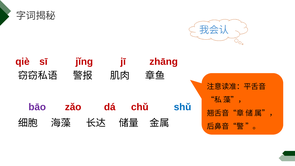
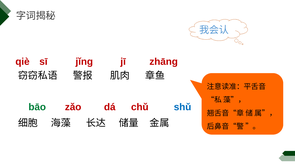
bāo colour: purple -> green
